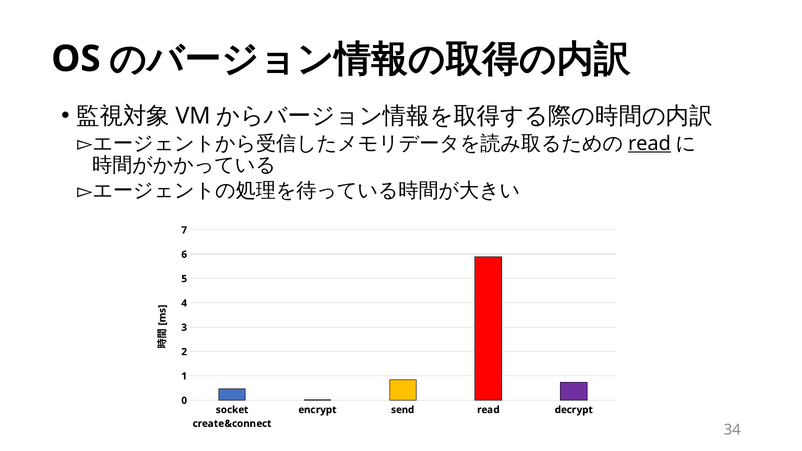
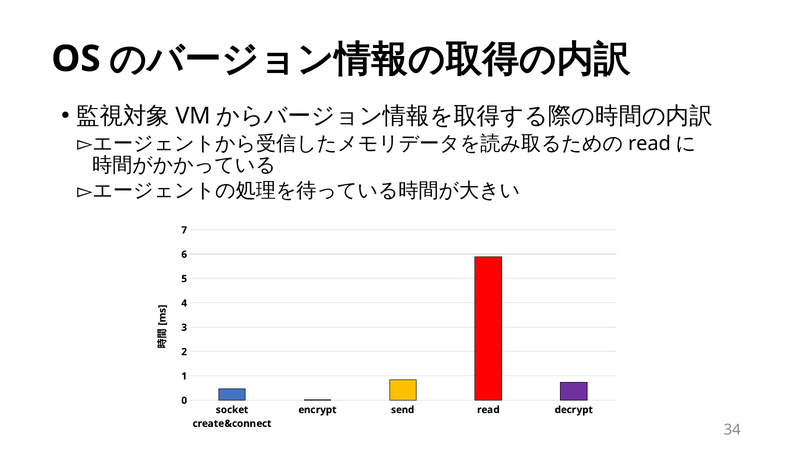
read at (649, 143) underline: present -> none
